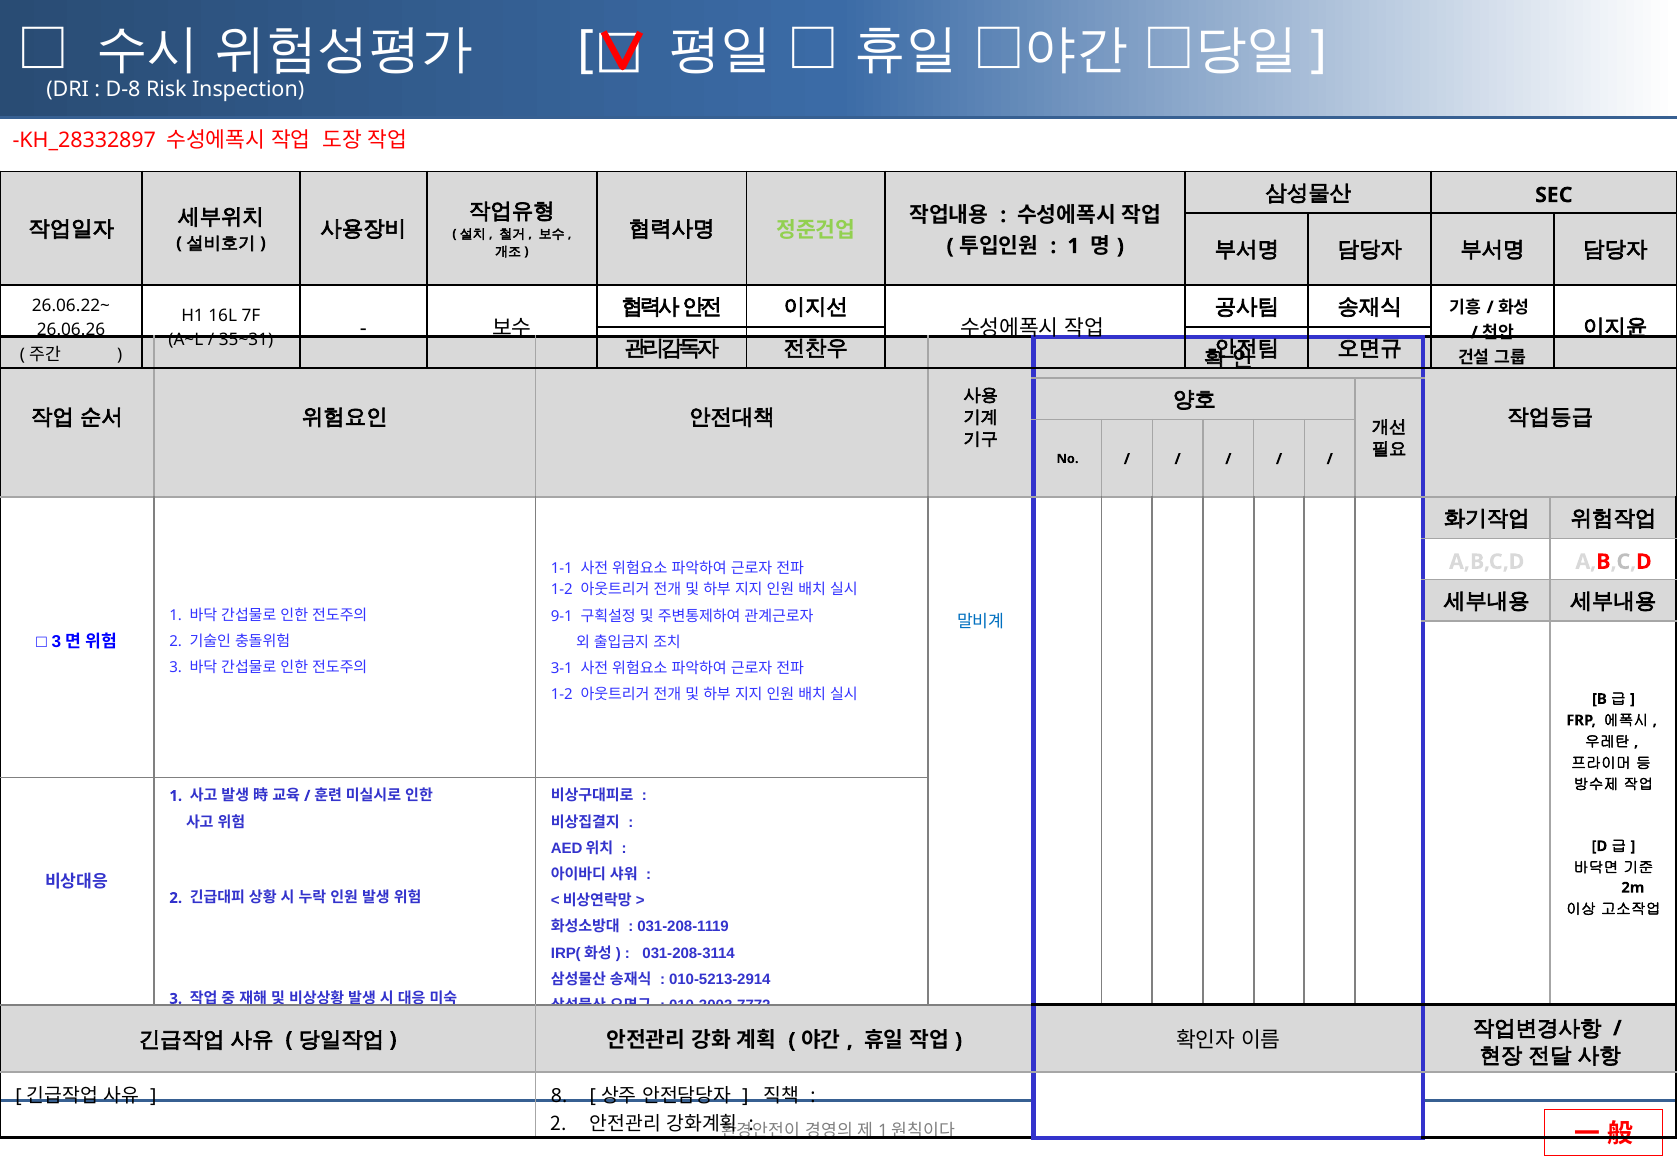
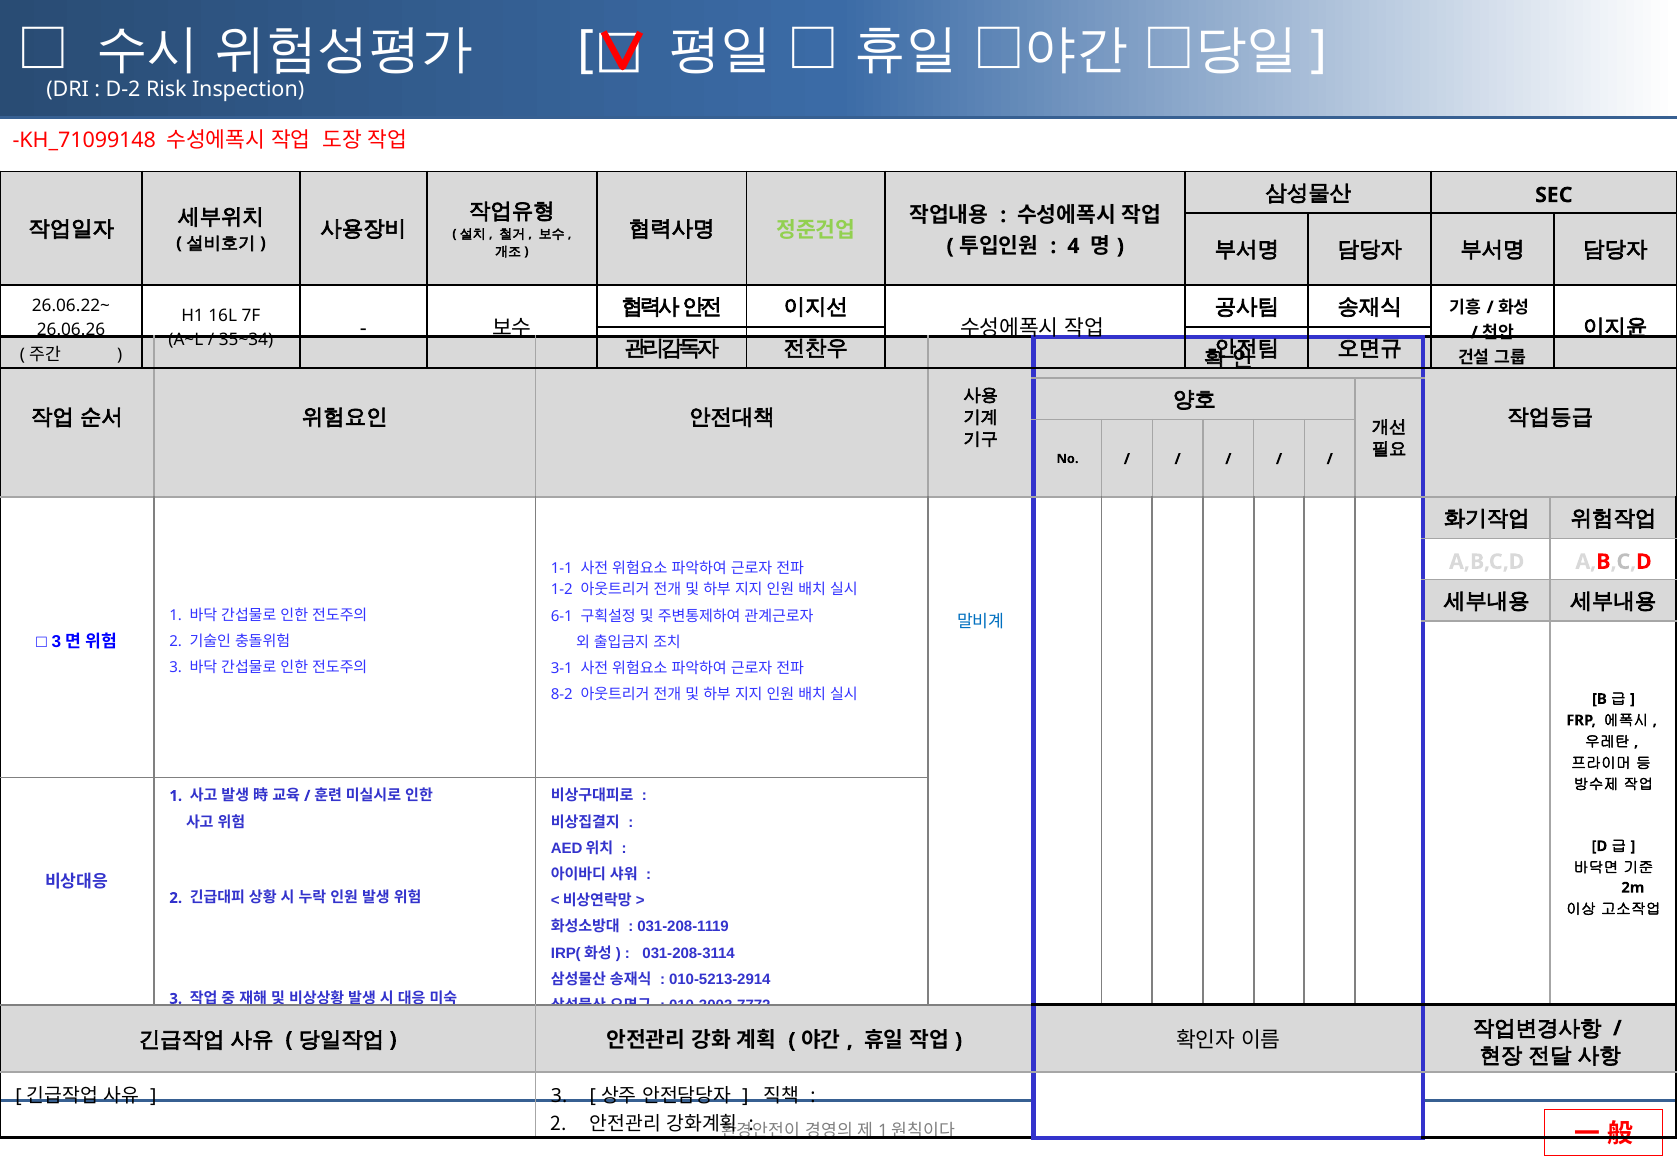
D-8: D-8 -> D-2
KH_28332897: KH_28332897 -> KH_71099148
1 at (1073, 246): 1 -> 4
35~31: 35~31 -> 35~34
9-1: 9-1 -> 6-1
1-2 at (562, 695): 1-2 -> 8-2
8 at (559, 1096): 8 -> 3
